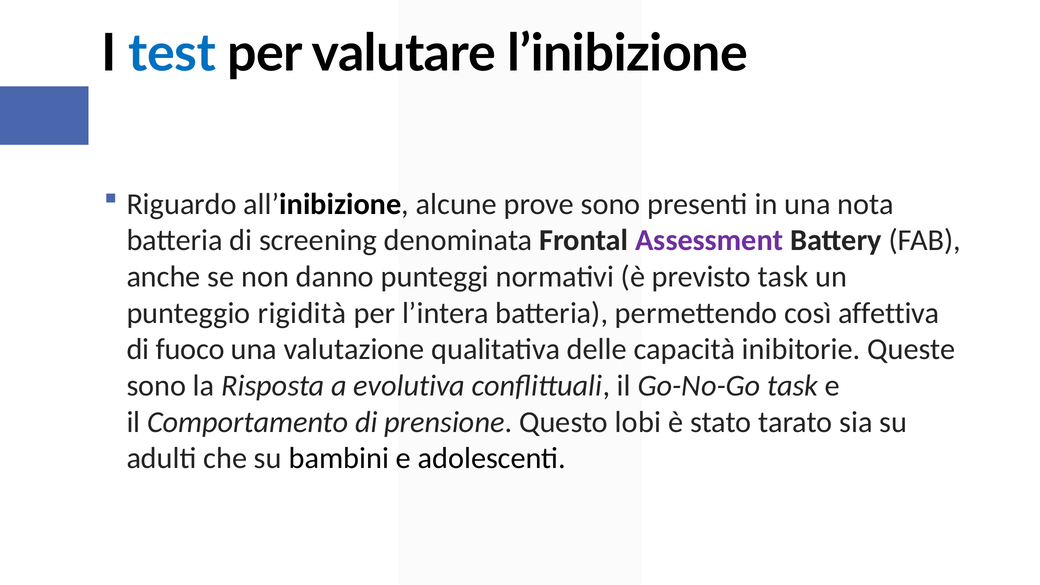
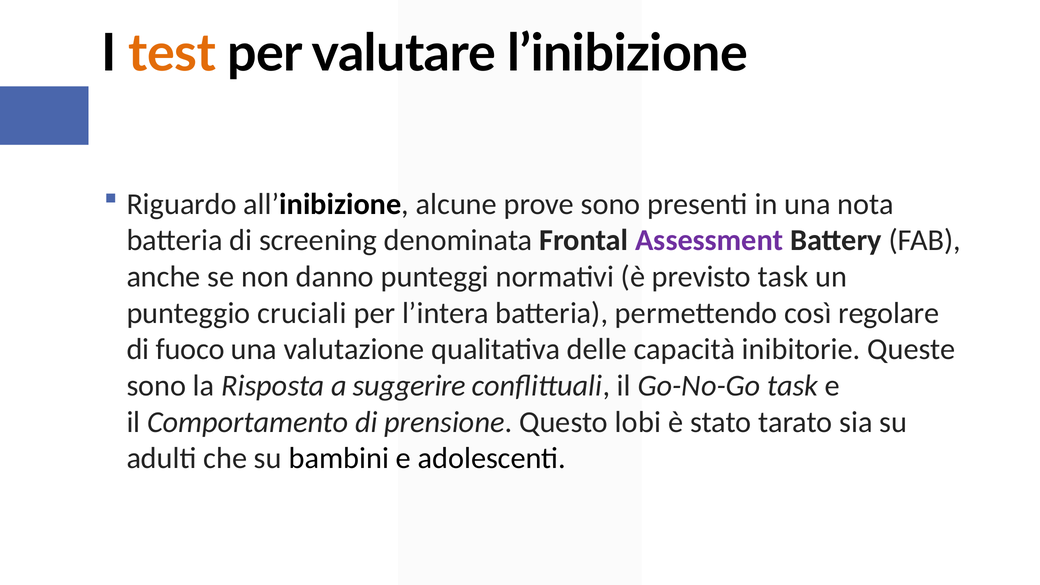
test colour: blue -> orange
rigidità: rigidità -> cruciali
affettiva: affettiva -> regolare
evolutiva: evolutiva -> suggerire
